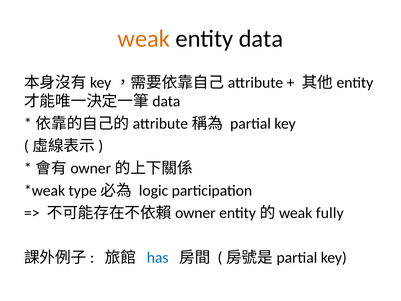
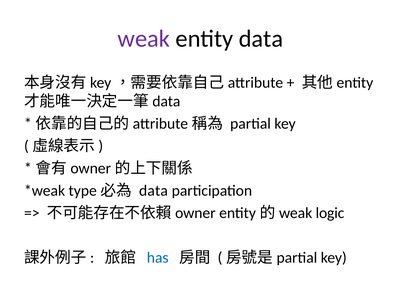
weak colour: orange -> purple
logic at (154, 191): logic -> data
fully: fully -> logic
